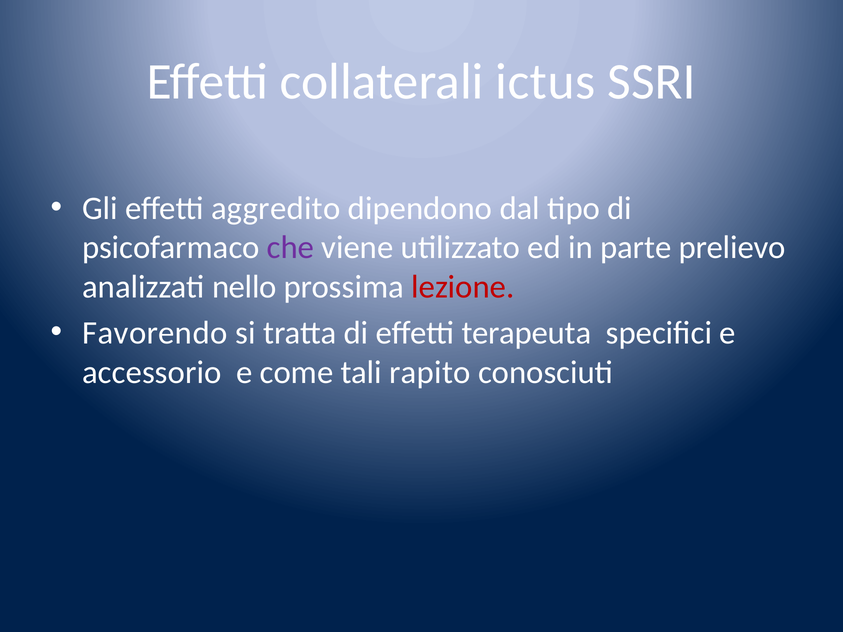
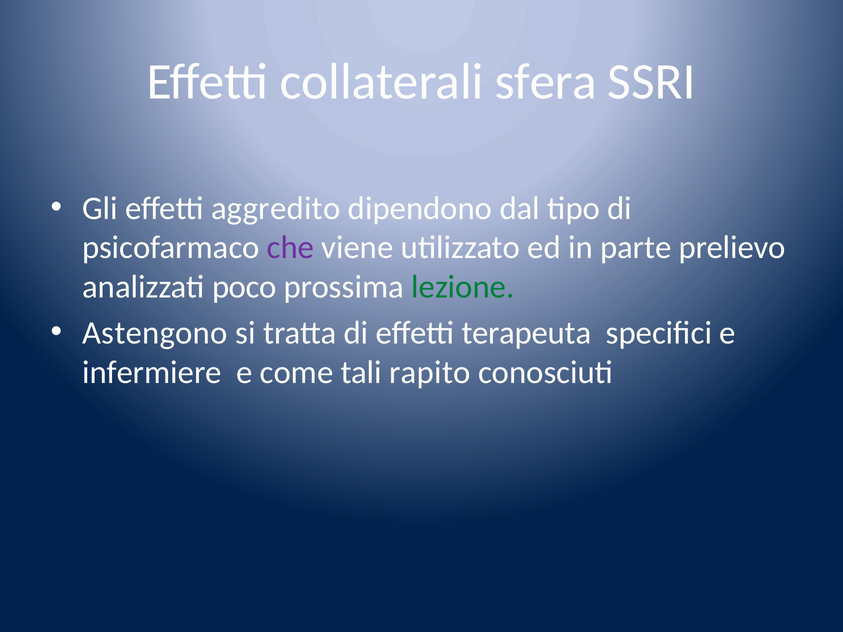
ictus: ictus -> sfera
nello: nello -> poco
lezione colour: red -> green
Favorendo: Favorendo -> Astengono
accessorio: accessorio -> infermiere
